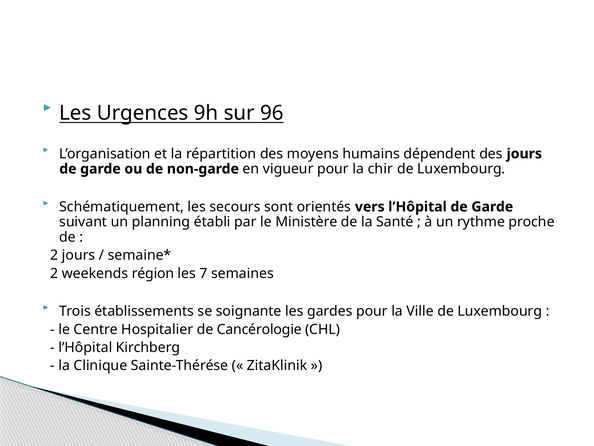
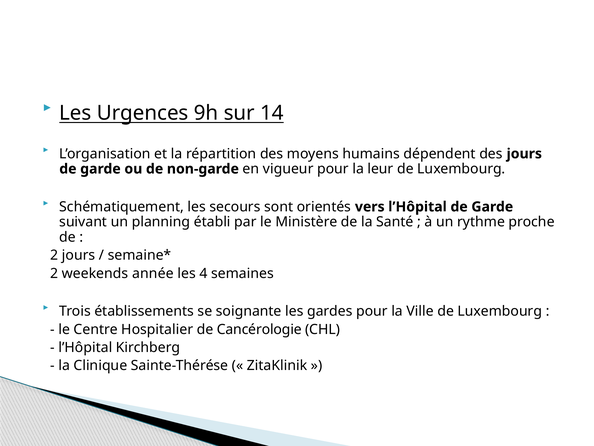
96: 96 -> 14
chir: chir -> leur
région: région -> année
7: 7 -> 4
